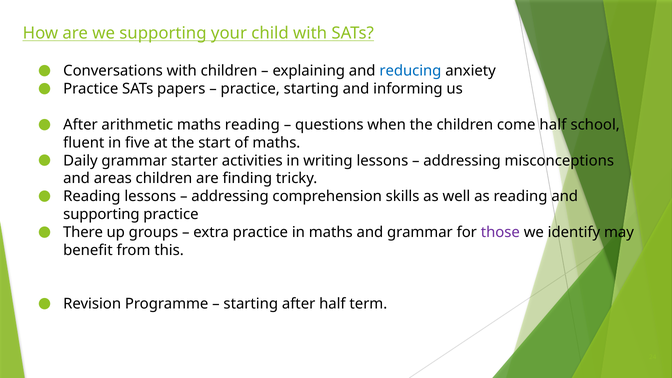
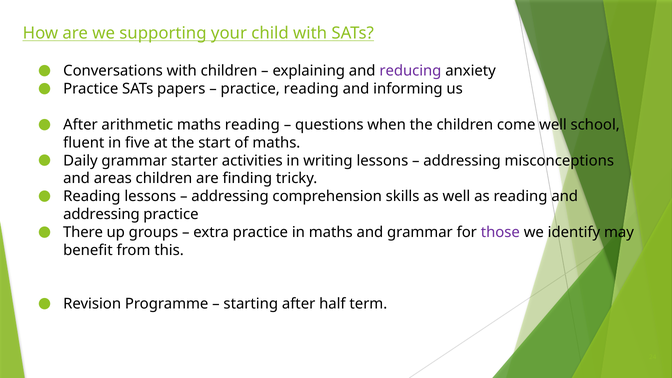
reducing colour: blue -> purple
practice starting: starting -> reading
come half: half -> well
supporting at (101, 214): supporting -> addressing
